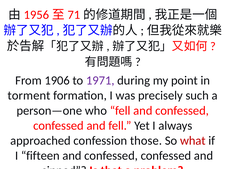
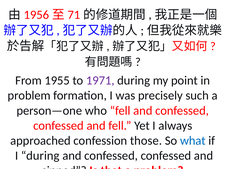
1906: 1906 -> 1955
torment at (29, 95): torment -> problem
what colour: red -> blue
I fifteen: fifteen -> during
